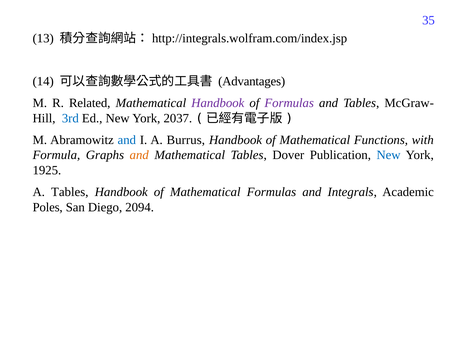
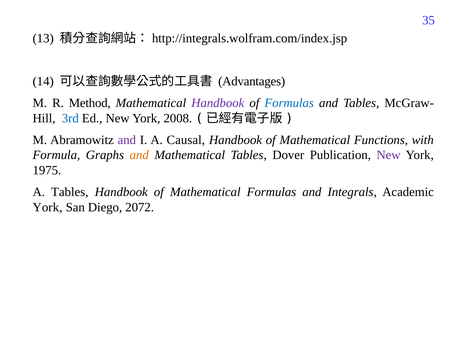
Related: Related -> Method
Formulas at (289, 103) colour: purple -> blue
2037: 2037 -> 2008
and at (127, 140) colour: blue -> purple
Burrus: Burrus -> Causal
New at (389, 155) colour: blue -> purple
1925: 1925 -> 1975
Poles at (48, 207): Poles -> York
2094: 2094 -> 2072
